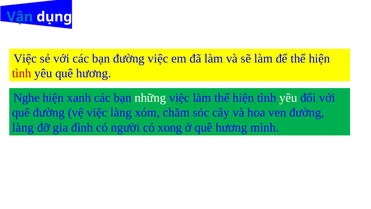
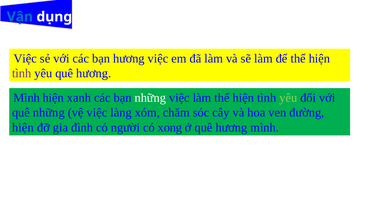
bạn đường: đường -> hương
tình at (22, 73) colour: red -> purple
Nghe at (27, 98): Nghe -> Mình
yêu at (288, 98) colour: white -> light green
quê đường: đường -> những
làng at (23, 127): làng -> hiện
